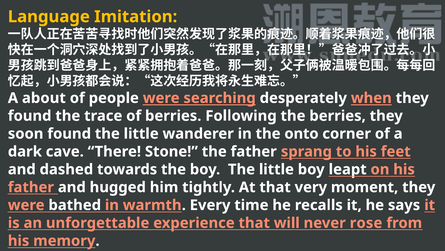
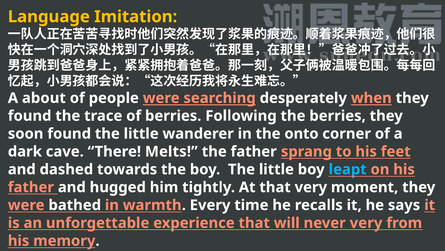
Stone: Stone -> Melts
leapt colour: white -> light blue
never rose: rose -> very
